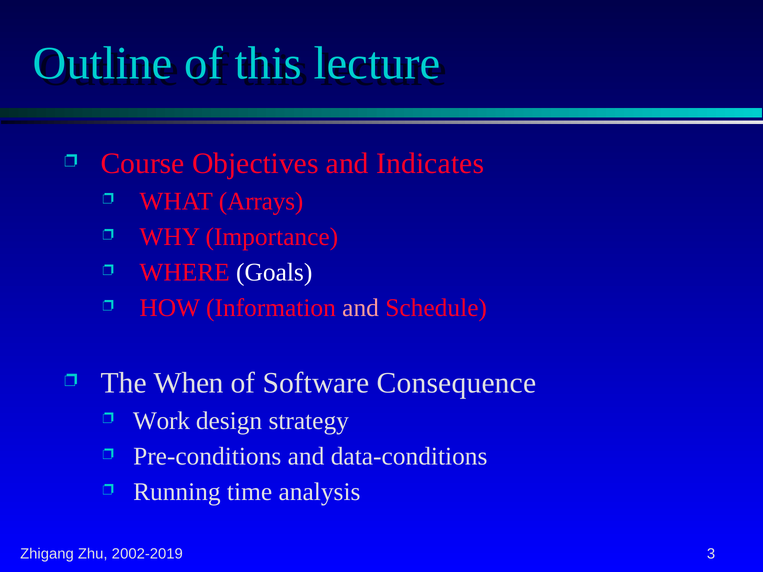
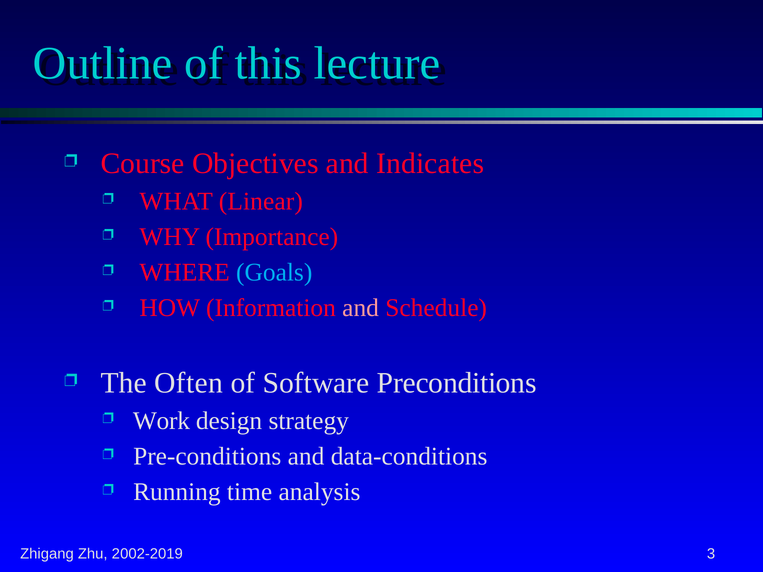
Arrays: Arrays -> Linear
Goals colour: white -> light blue
When: When -> Often
Consequence: Consequence -> Preconditions
